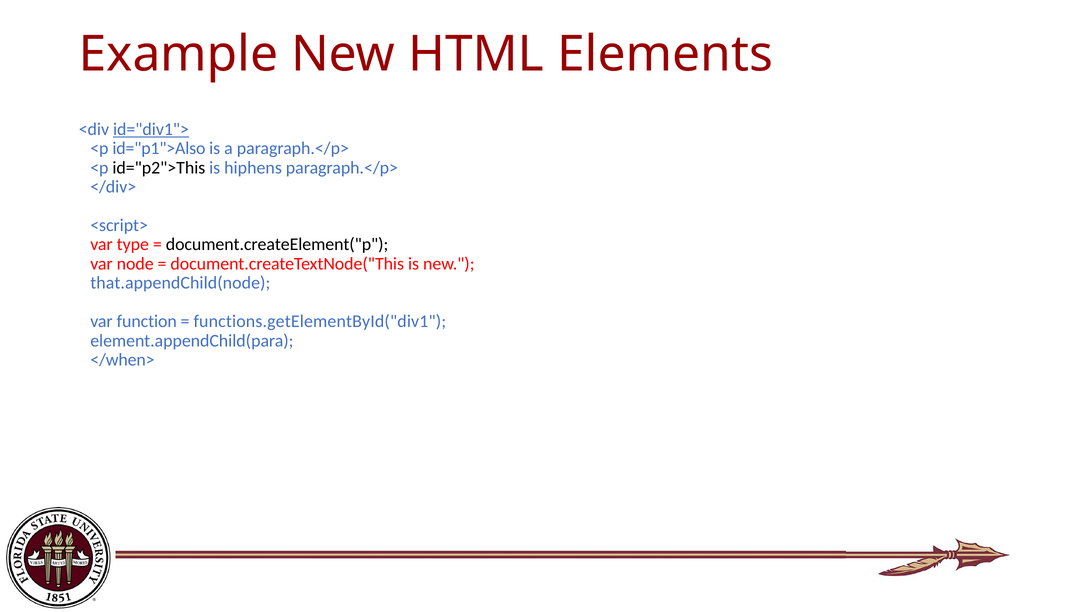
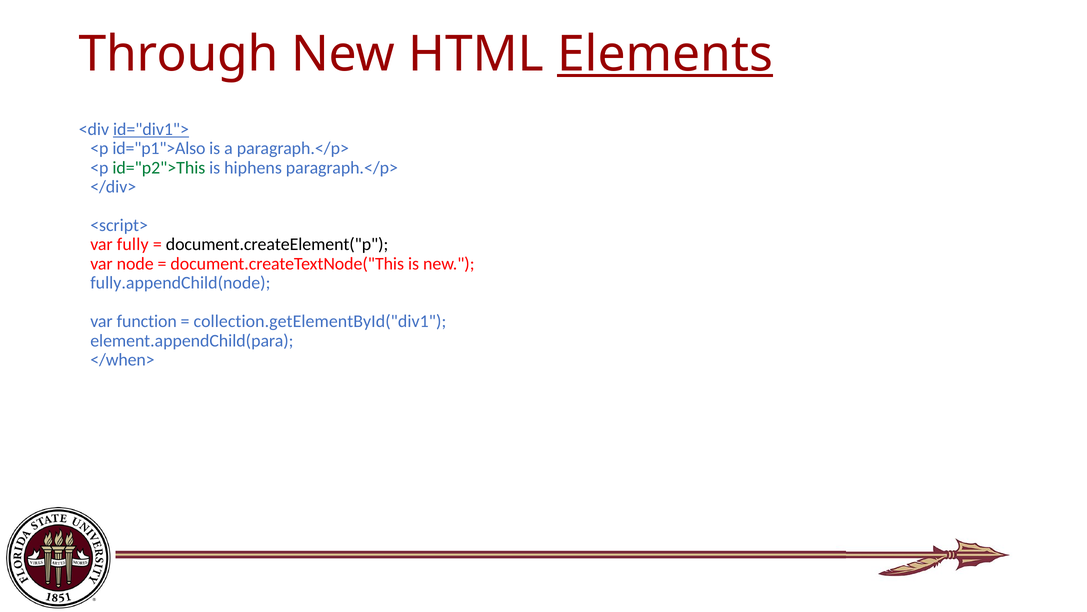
Example: Example -> Through
Elements underline: none -> present
id="p2">This colour: black -> green
type: type -> fully
that.appendChild(node: that.appendChild(node -> fully.appendChild(node
functions.getElementById("div1: functions.getElementById("div1 -> collection.getElementById("div1
